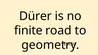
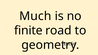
Dürer: Dürer -> Much
